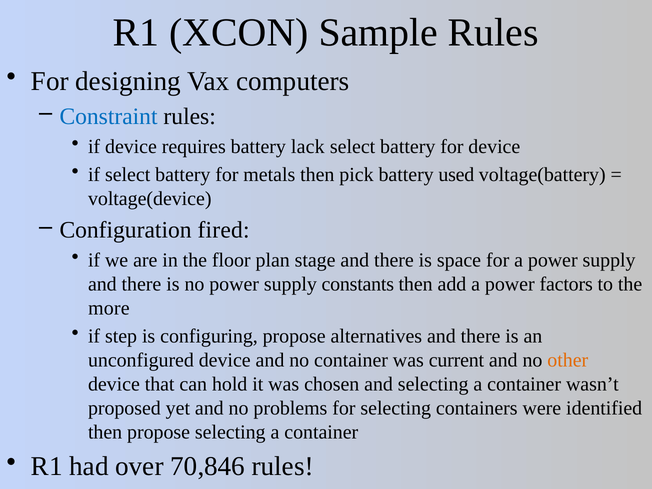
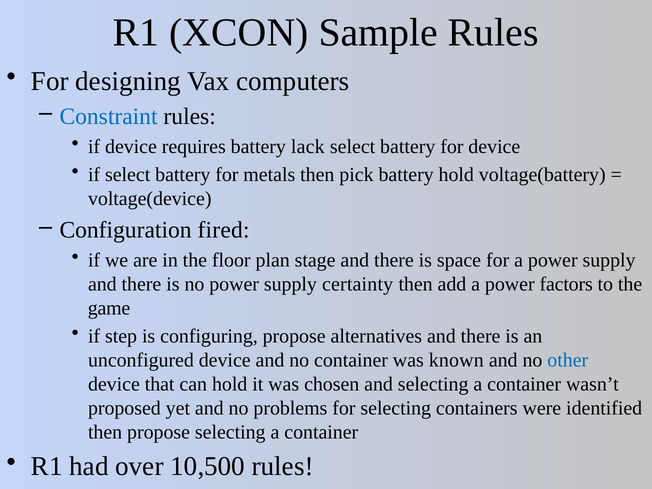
battery used: used -> hold
constants: constants -> certainty
more: more -> game
current: current -> known
other colour: orange -> blue
70,846: 70,846 -> 10,500
